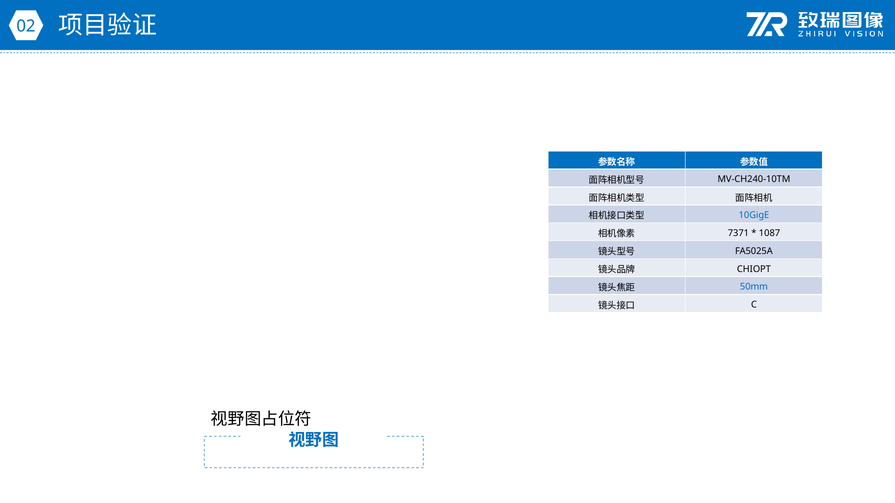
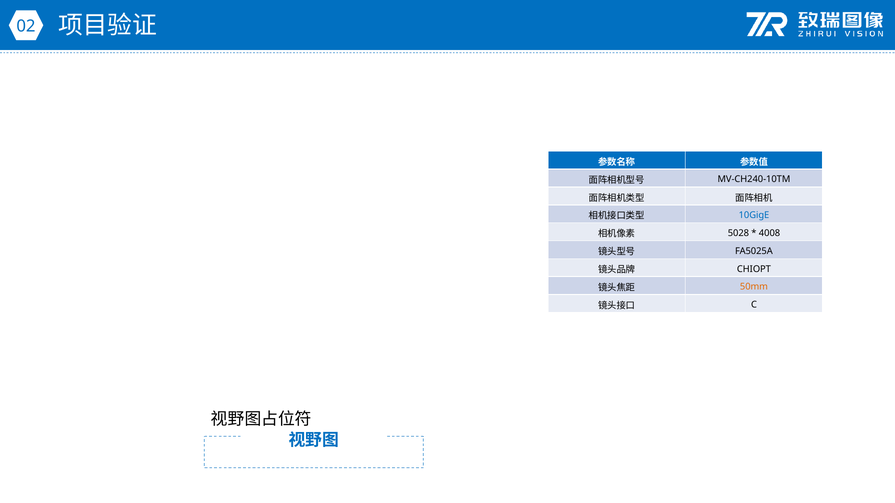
7371: 7371 -> 5028
1087: 1087 -> 4008
50mm colour: blue -> orange
